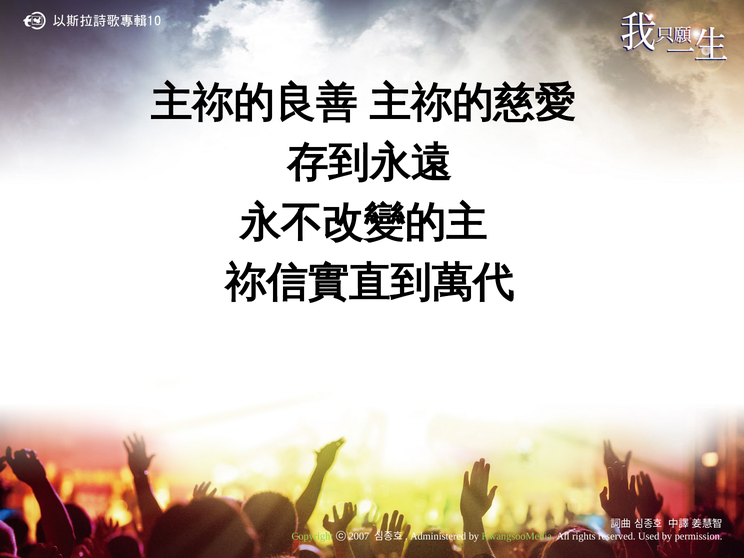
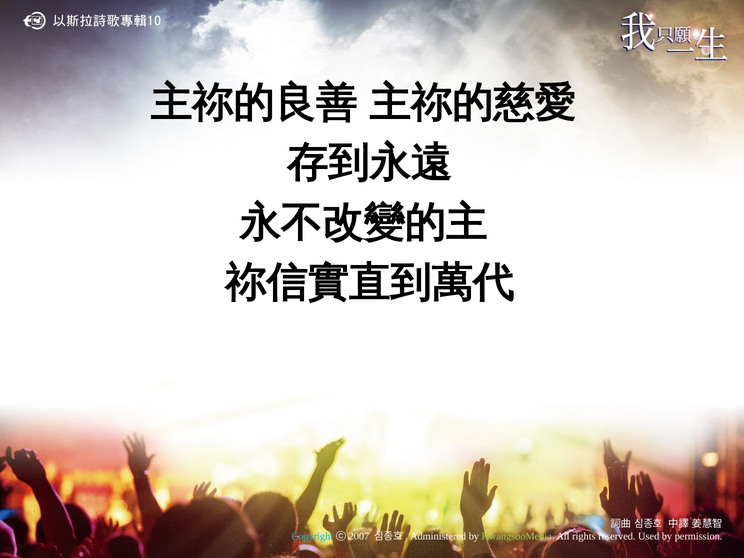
Copyright colour: light green -> light blue
